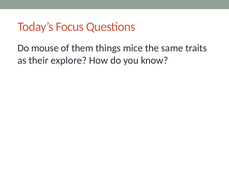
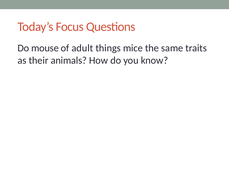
them: them -> adult
explore: explore -> animals
